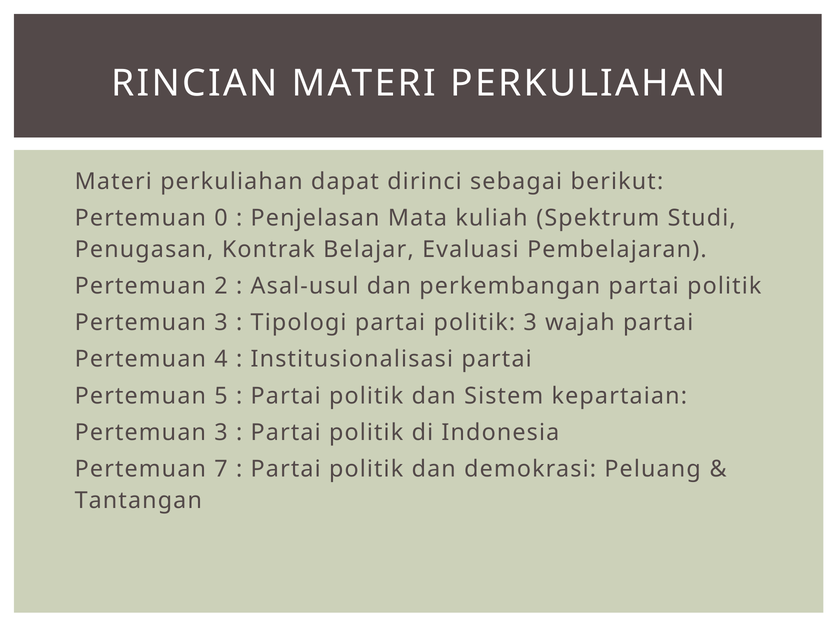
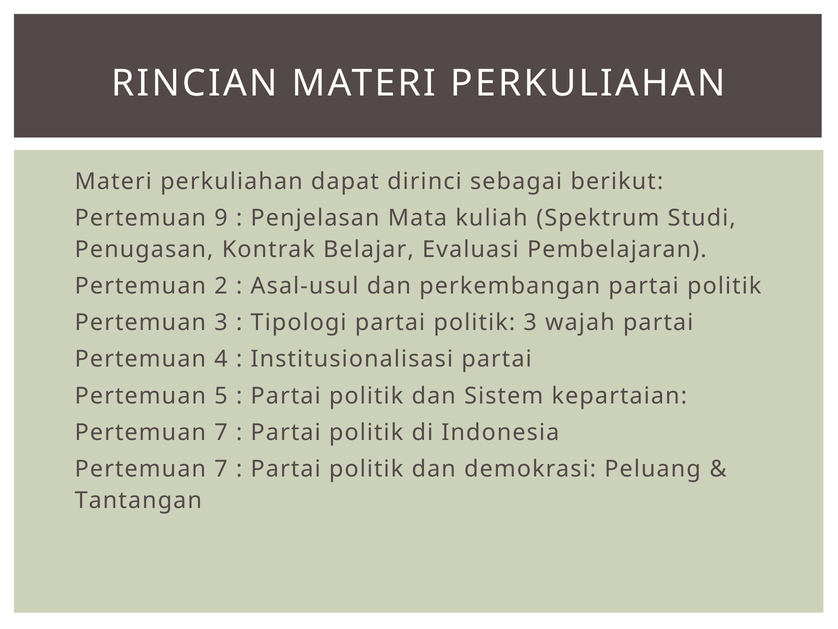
0: 0 -> 9
3 at (221, 432): 3 -> 7
